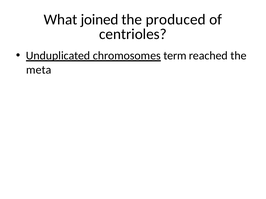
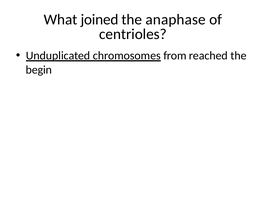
produced: produced -> anaphase
term: term -> from
meta: meta -> begin
